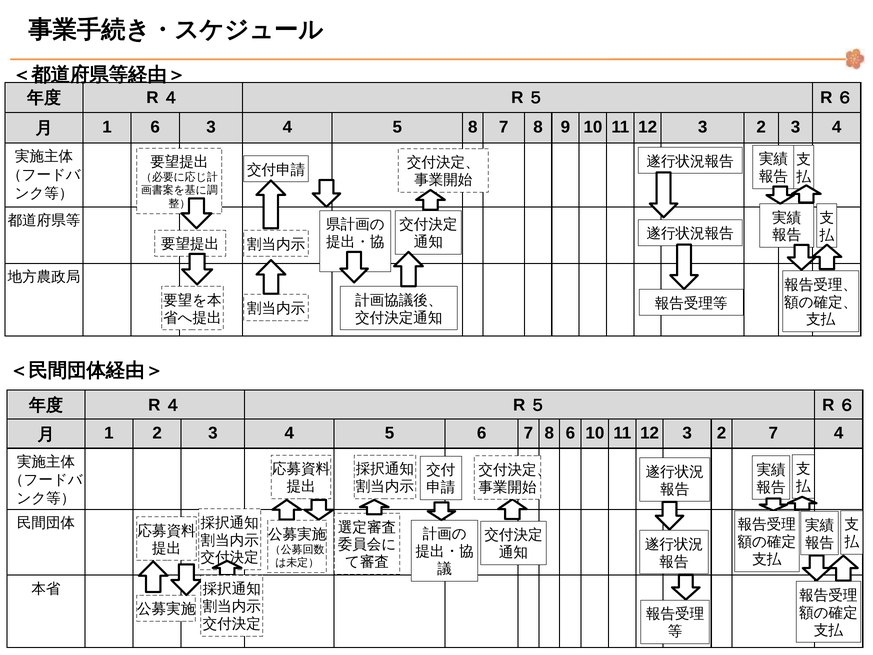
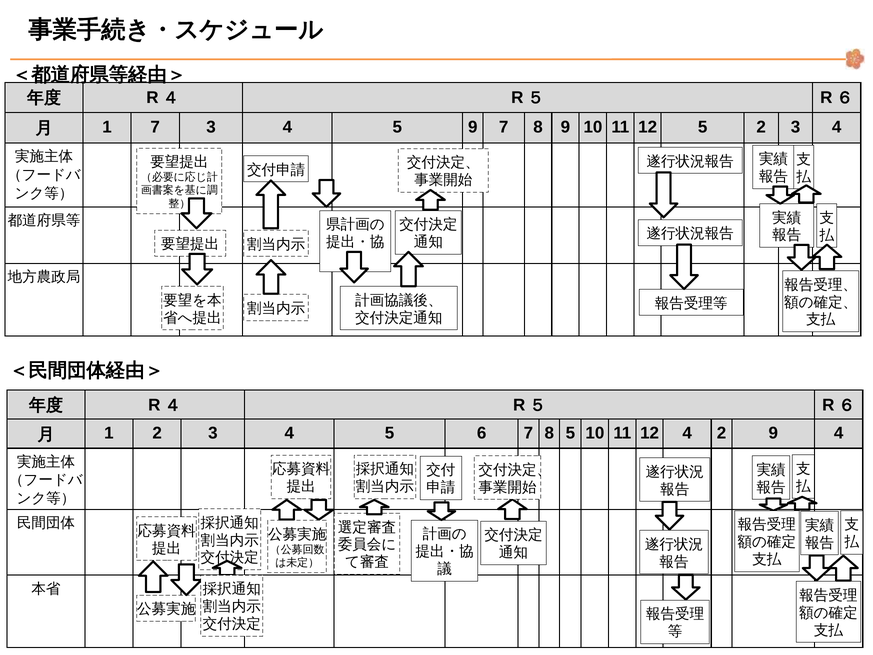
1 6: 6 -> 7
5 8: 8 -> 9
3 at (703, 127): 3 -> 5
8 6: 6 -> 5
3 at (687, 433): 3 -> 4
2 7: 7 -> 9
